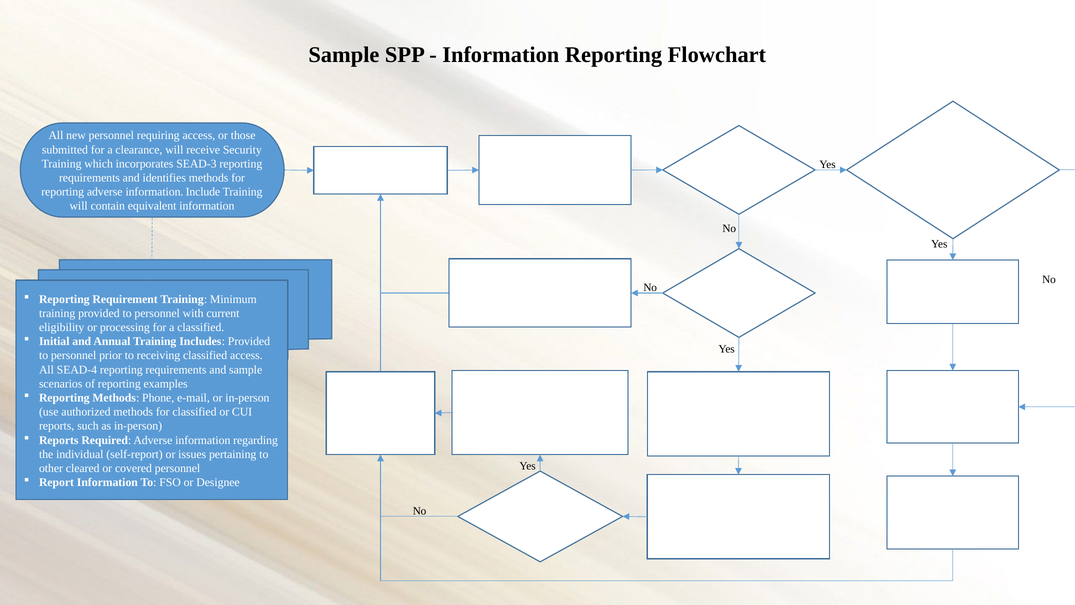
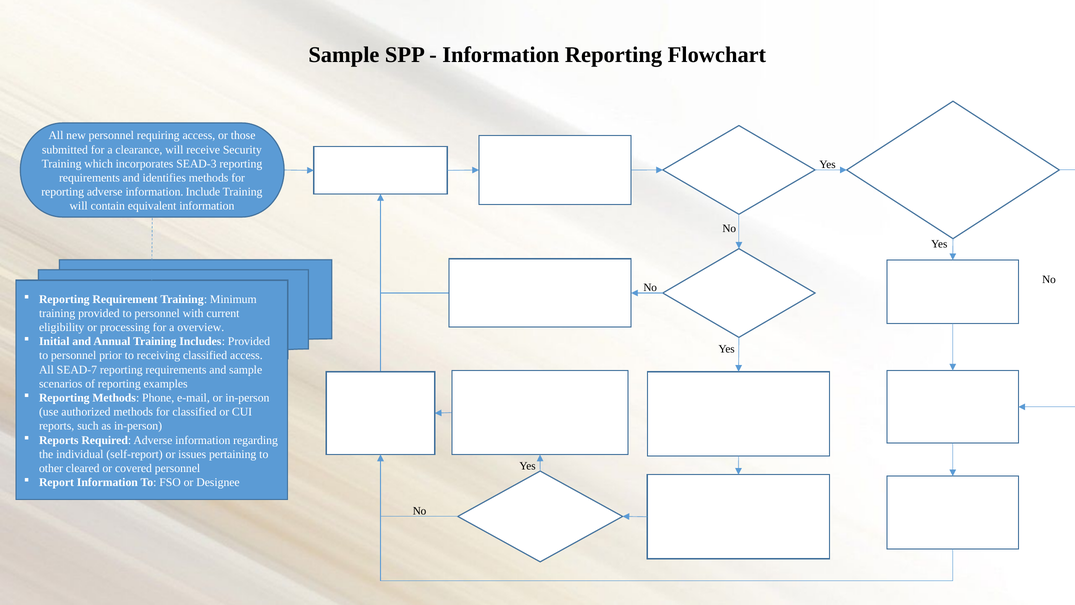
a classified: classified -> overview
SEAD-4: SEAD-4 -> SEAD-7
